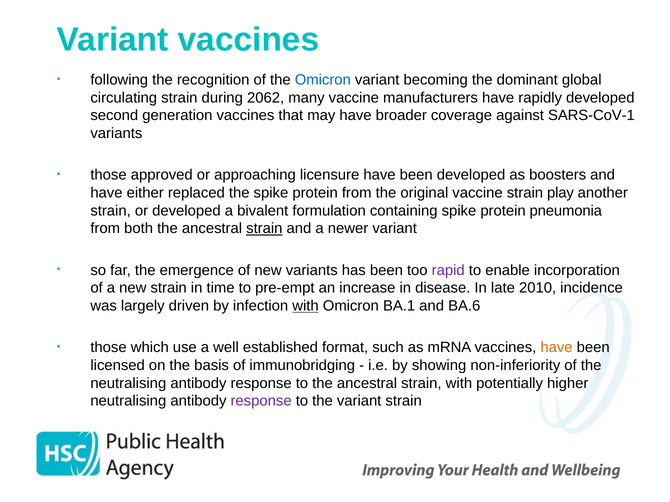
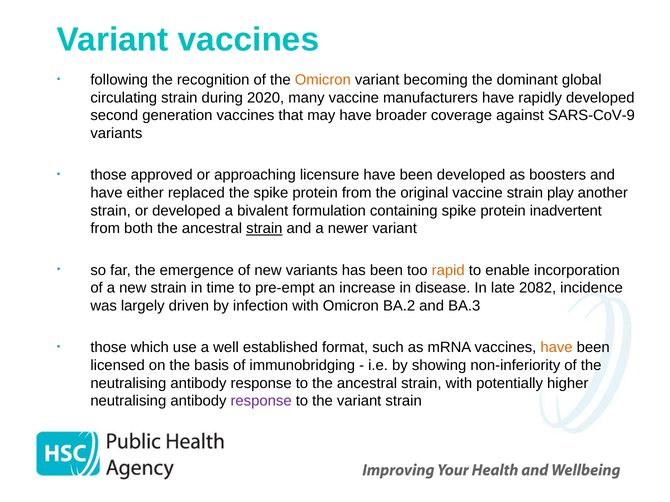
Omicron at (323, 80) colour: blue -> orange
2062: 2062 -> 2020
SARS-CoV-1: SARS-CoV-1 -> SARS-CoV-9
pneumonia: pneumonia -> inadvertent
rapid colour: purple -> orange
2010: 2010 -> 2082
with at (306, 306) underline: present -> none
BA.1: BA.1 -> BA.2
BA.6: BA.6 -> BA.3
